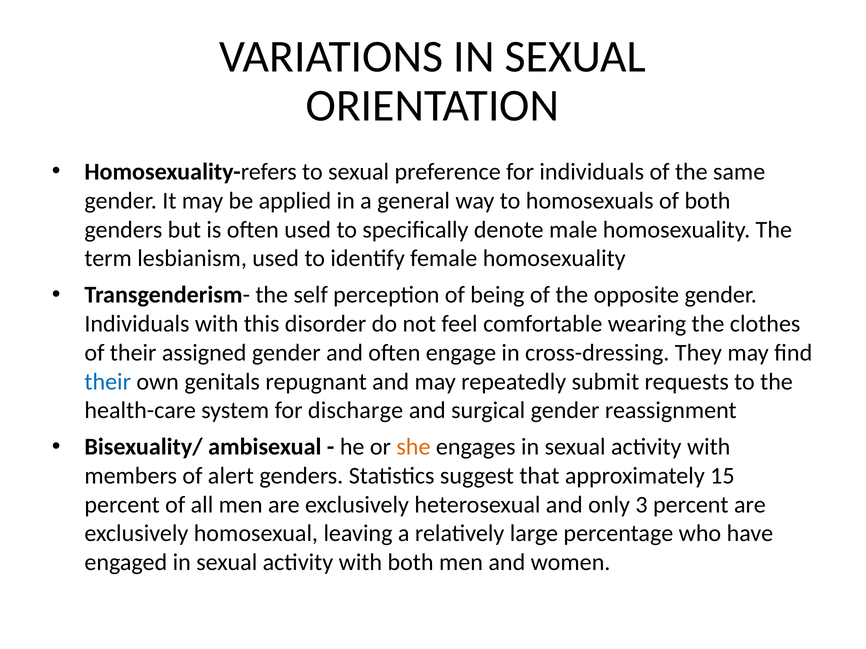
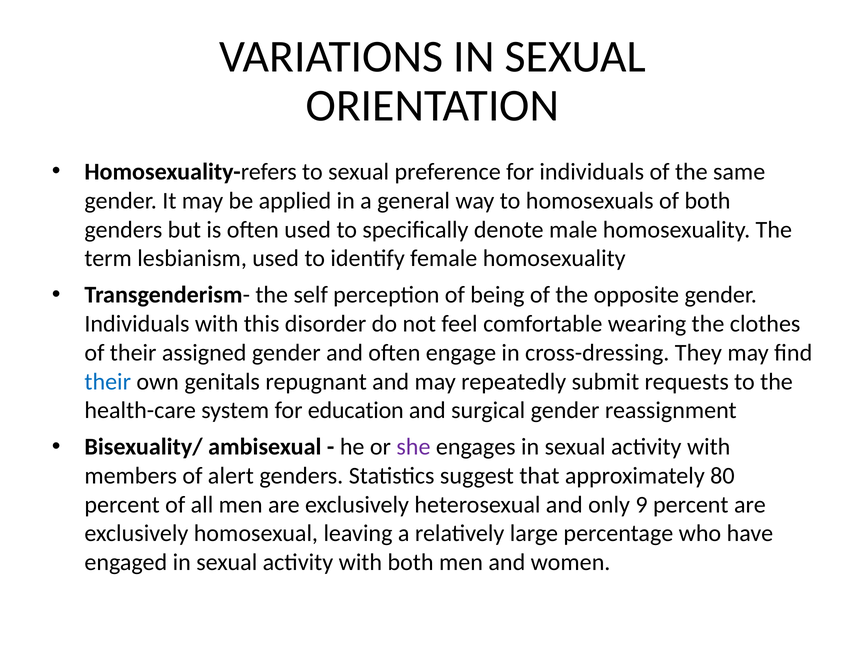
discharge: discharge -> education
she colour: orange -> purple
15: 15 -> 80
3: 3 -> 9
